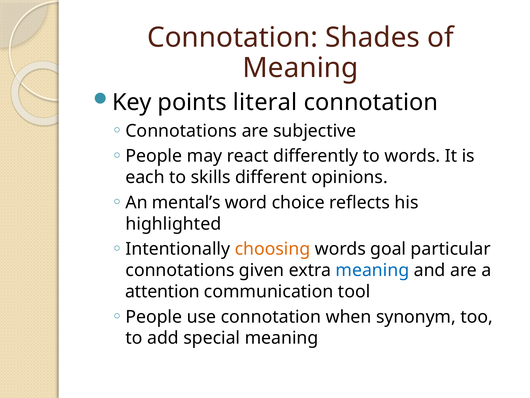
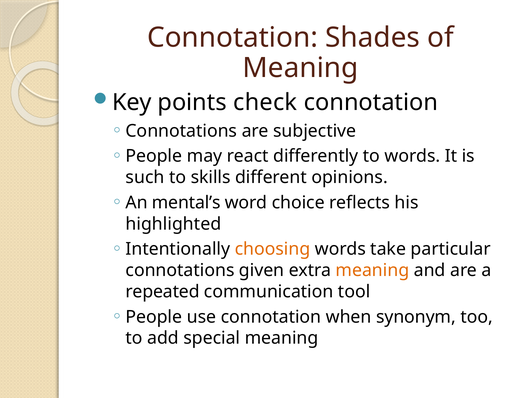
literal: literal -> check
each: each -> such
goal: goal -> take
meaning at (372, 270) colour: blue -> orange
attention: attention -> repeated
